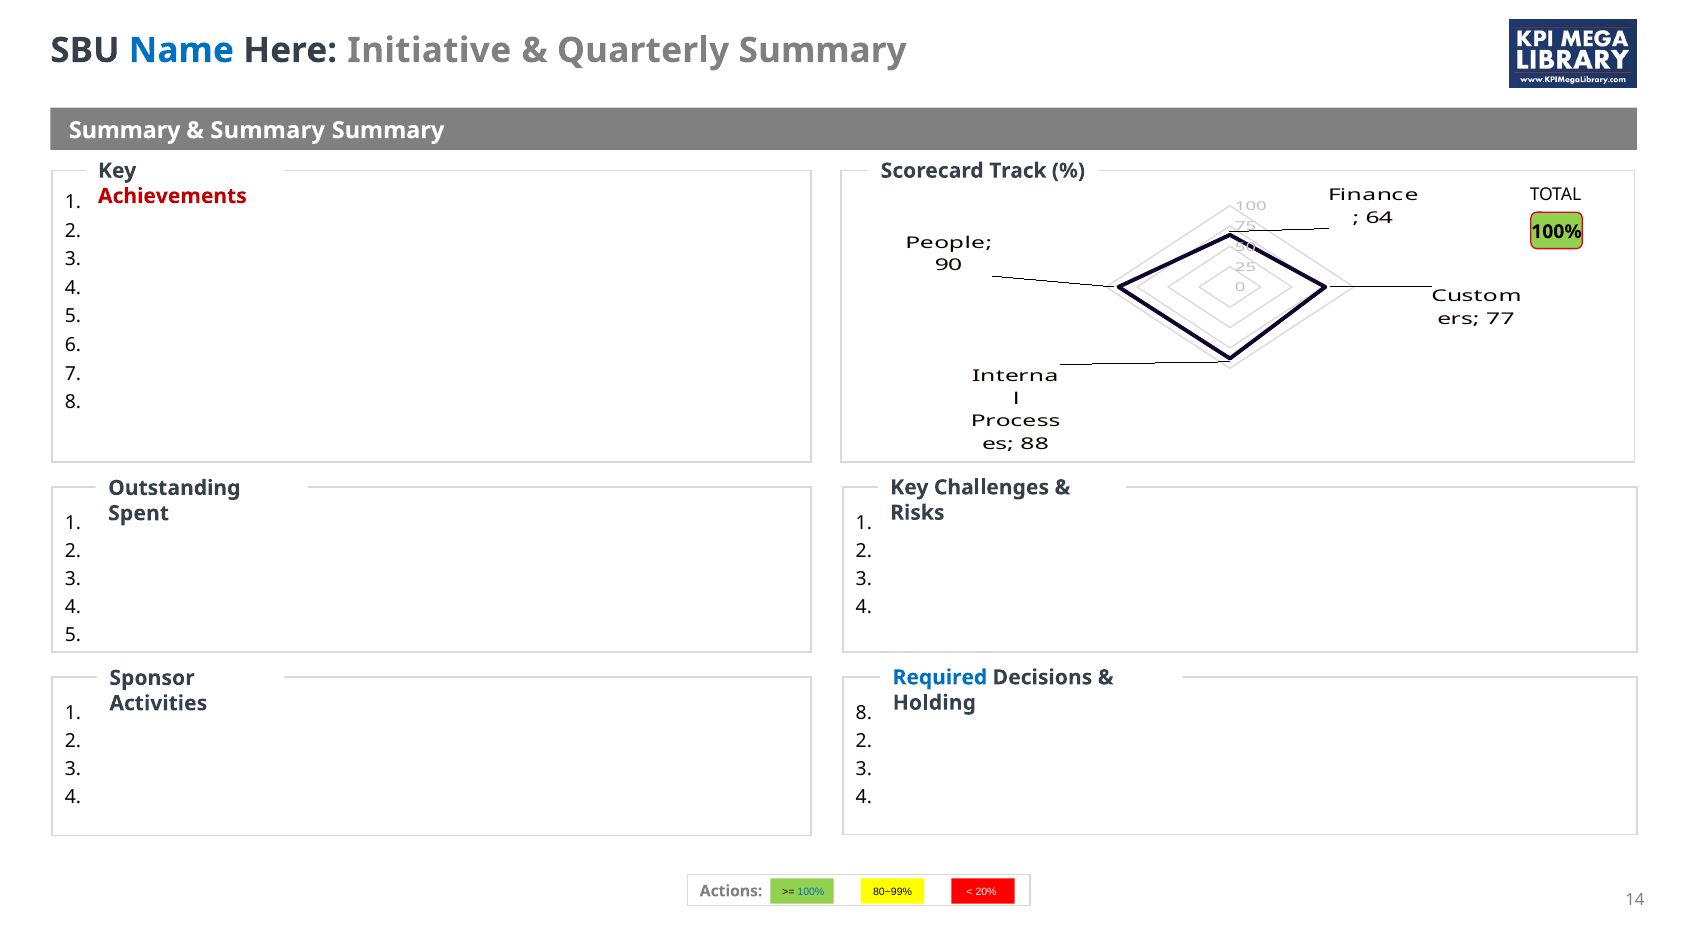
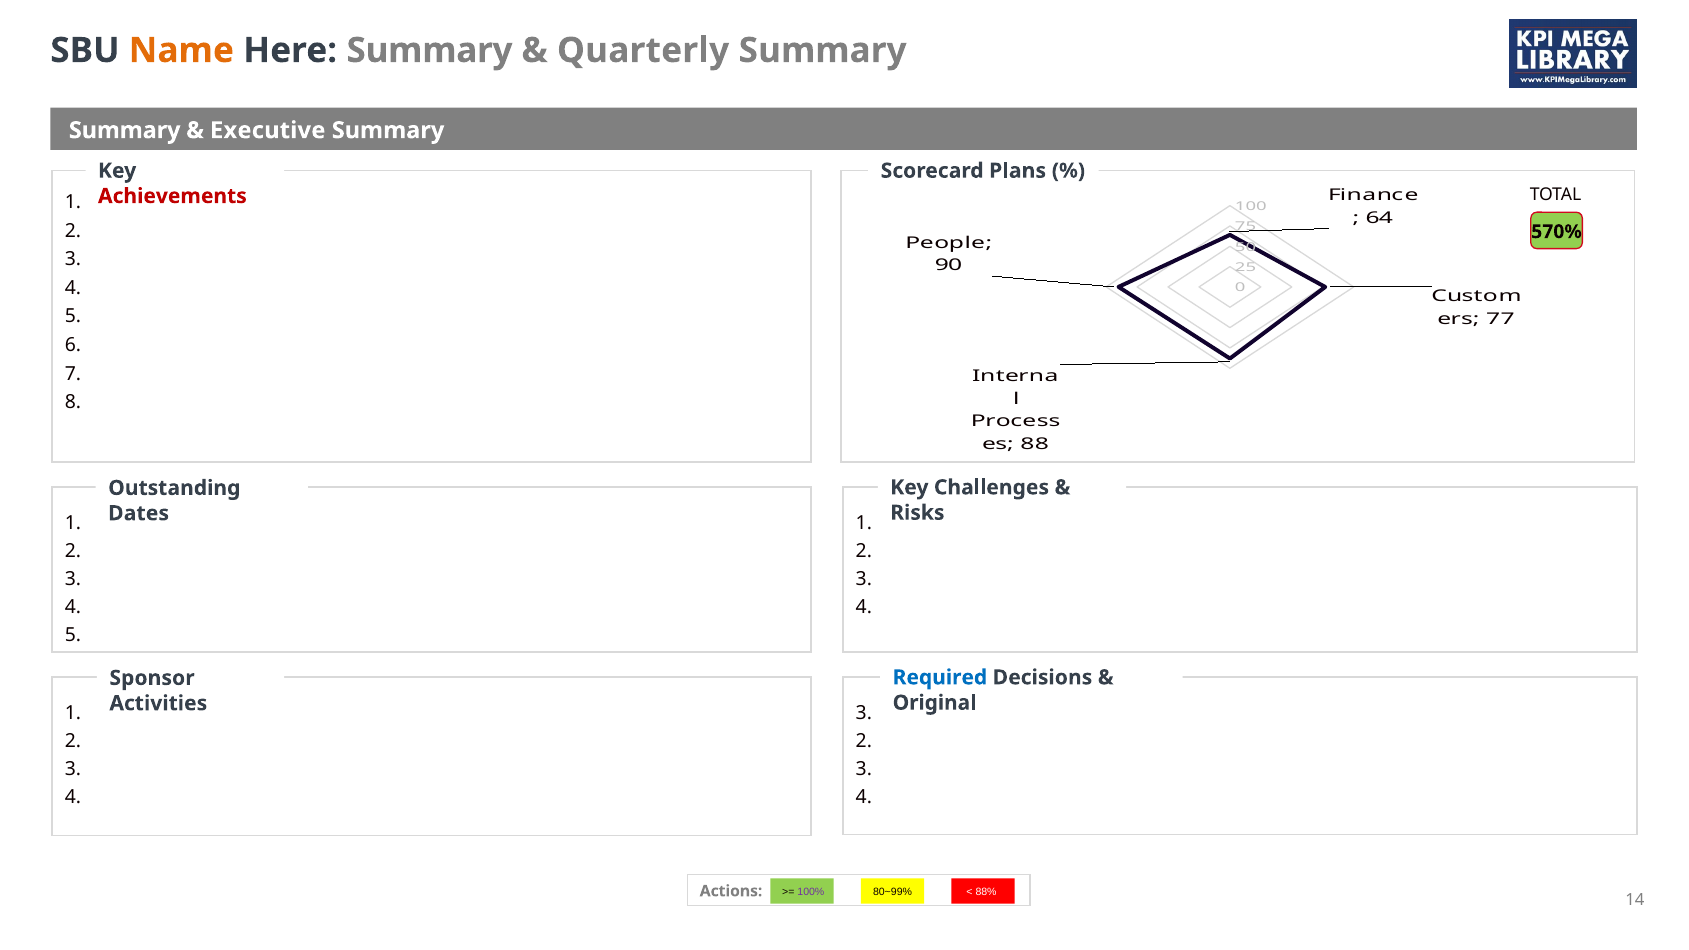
Name colour: blue -> orange
Here Initiative: Initiative -> Summary
Summary at (268, 130): Summary -> Executive
Track: Track -> Plans
100% at (1557, 232): 100% -> 570%
Spent: Spent -> Dates
Holding: Holding -> Original
Activities 8: 8 -> 3
100% at (811, 892) colour: blue -> purple
20%: 20% -> 88%
